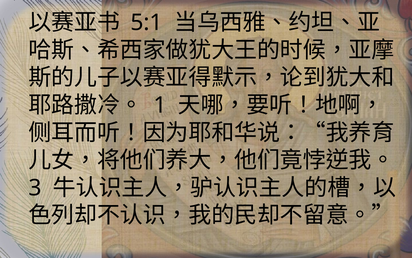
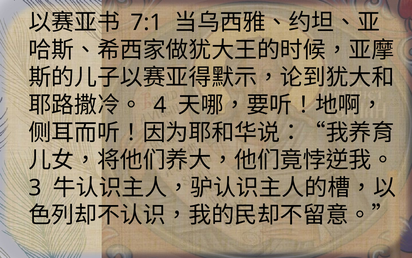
5:1: 5:1 -> 7:1
1: 1 -> 4
